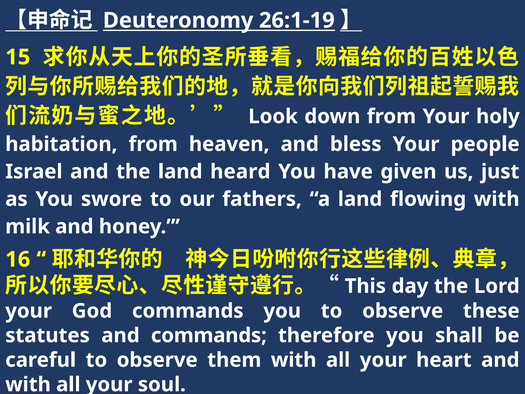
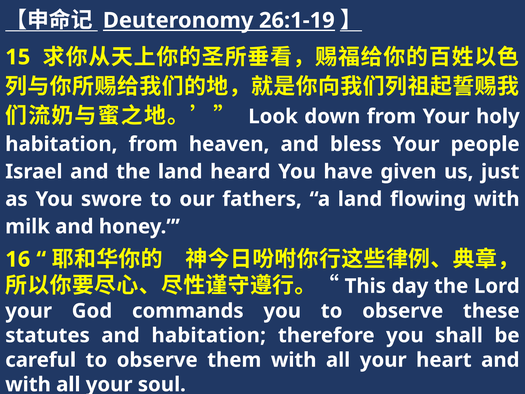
and commands: commands -> habitation
